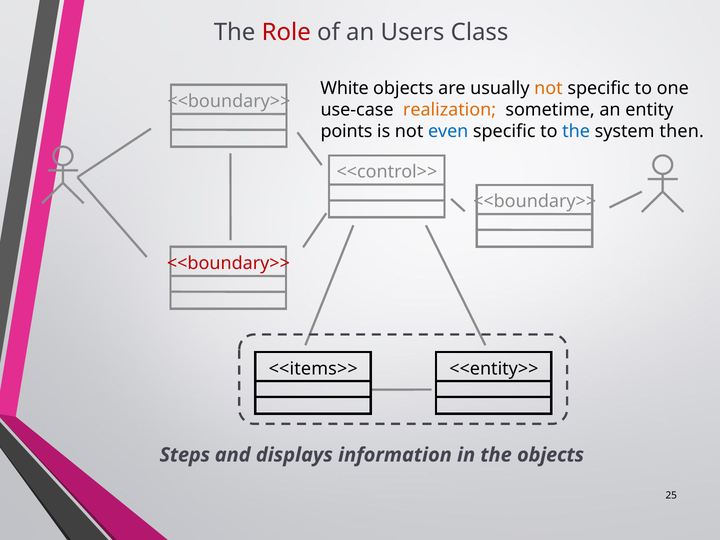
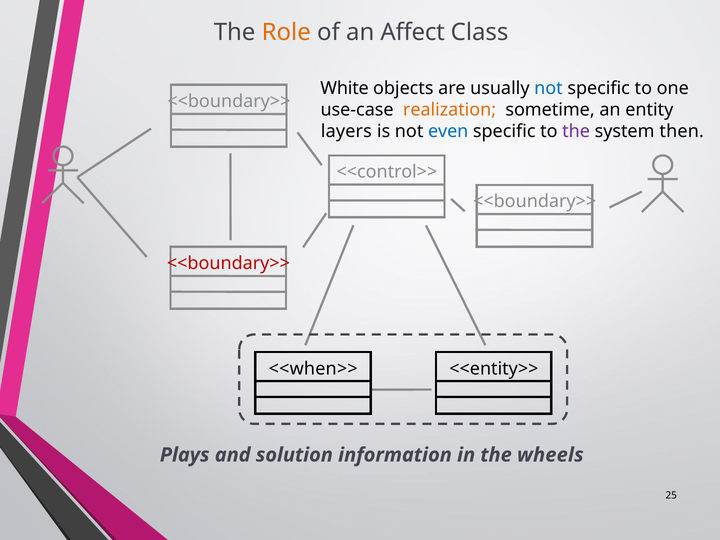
Role colour: red -> orange
Users: Users -> Affect
not at (548, 88) colour: orange -> blue
points: points -> layers
the at (576, 131) colour: blue -> purple
<<items>>: <<items>> -> <<when>>
Steps: Steps -> Plays
displays: displays -> solution
the objects: objects -> wheels
